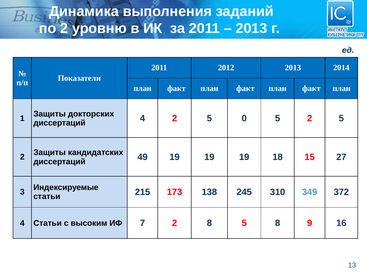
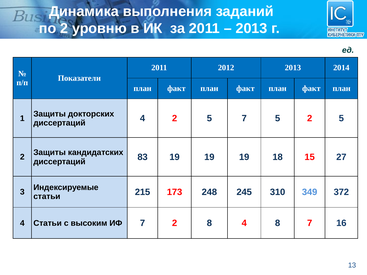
5 0: 0 -> 7
49: 49 -> 83
138: 138 -> 248
8 5: 5 -> 4
8 9: 9 -> 7
